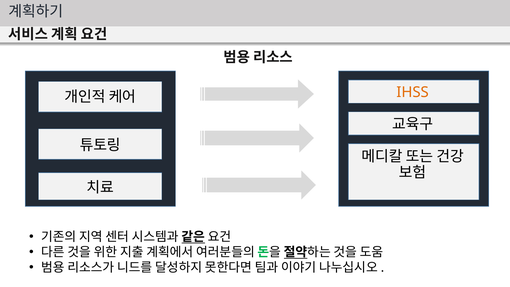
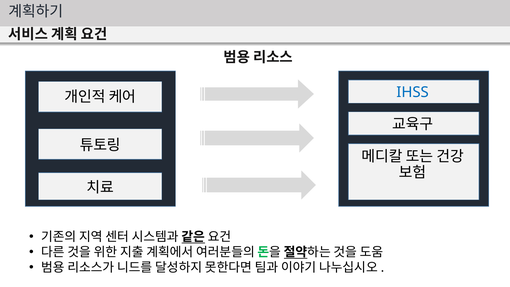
IHSS colour: orange -> blue
